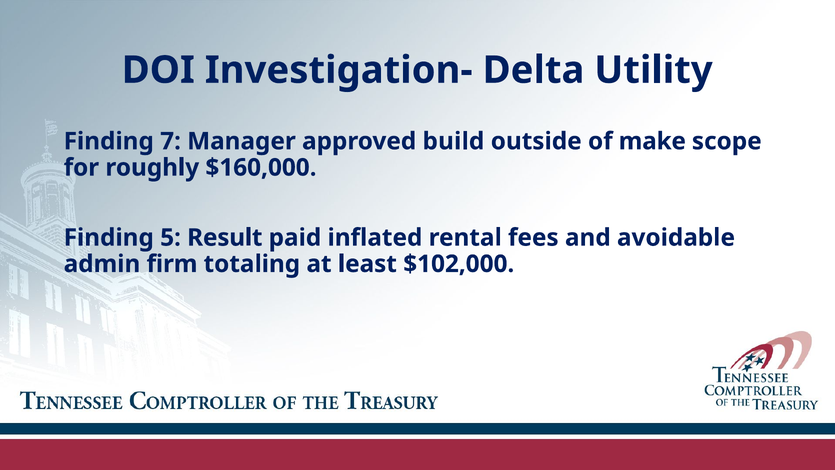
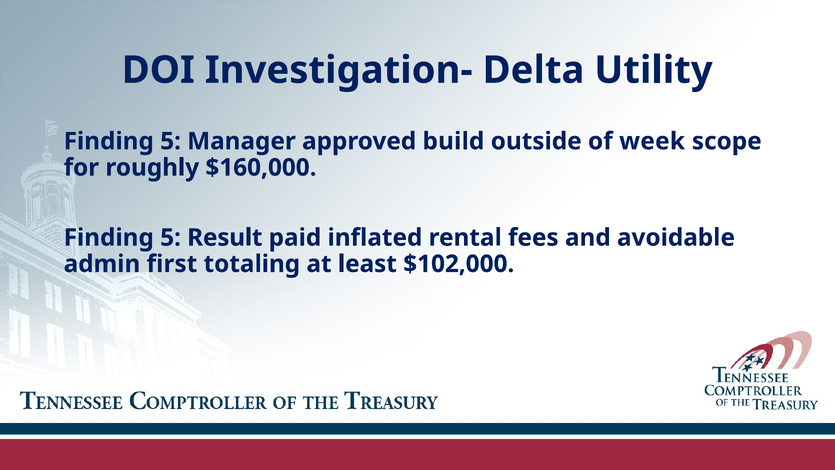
7 at (171, 141): 7 -> 5
make: make -> week
firm: firm -> first
